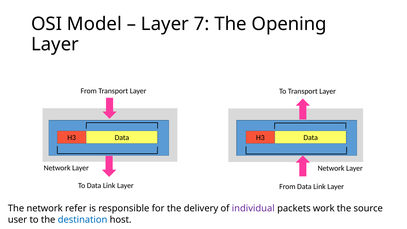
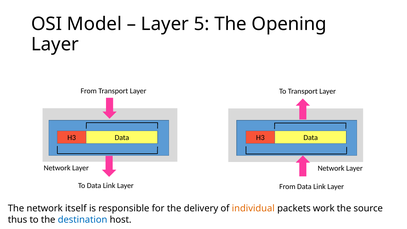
7: 7 -> 5
refer: refer -> itself
individual colour: purple -> orange
user: user -> thus
